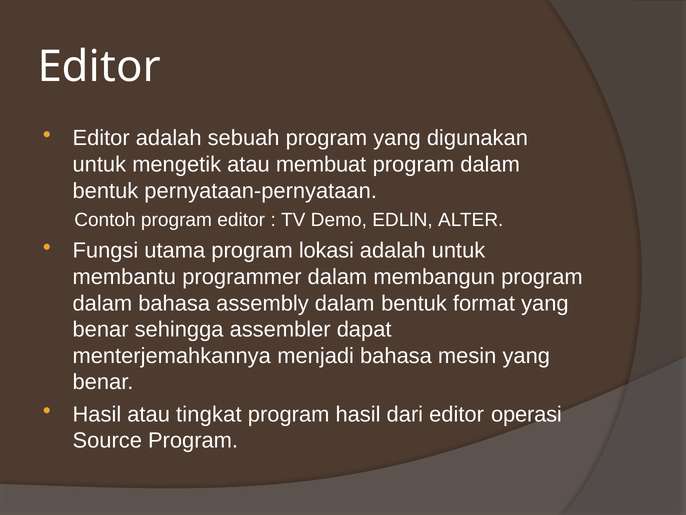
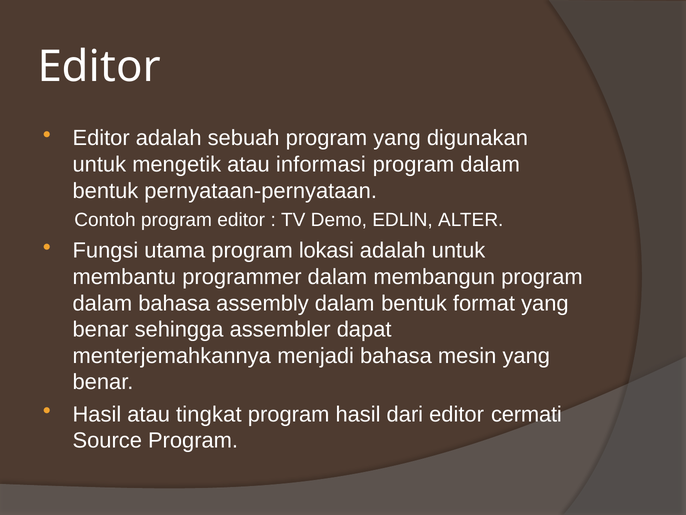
membuat: membuat -> informasi
operasi: operasi -> cermati
